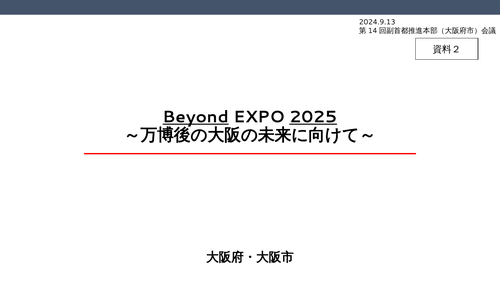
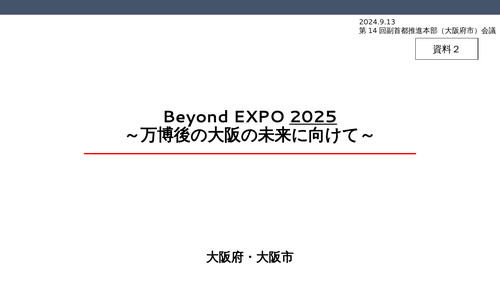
Beyond underline: present -> none
